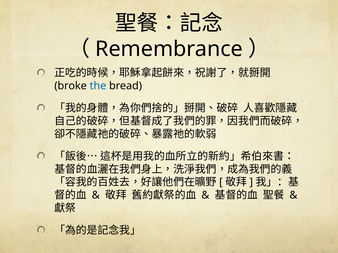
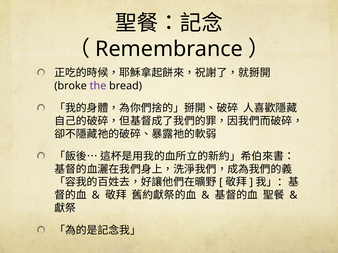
the colour: blue -> purple
